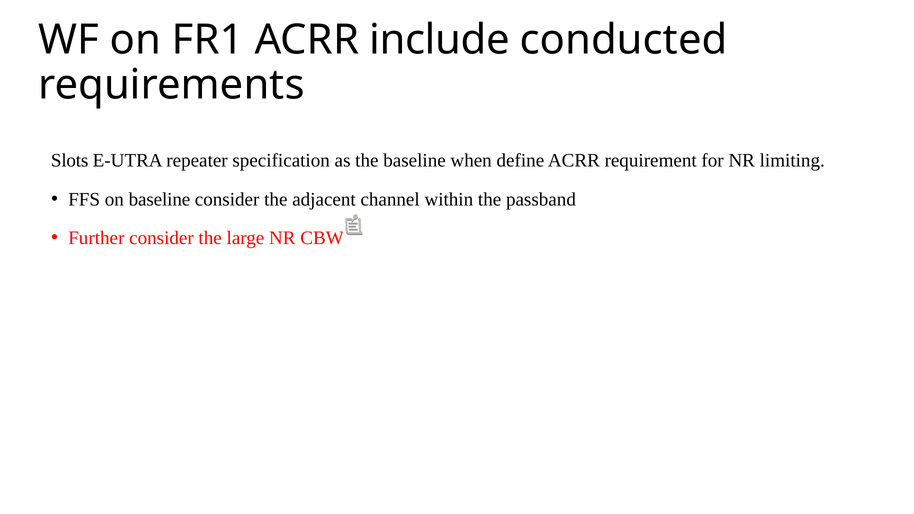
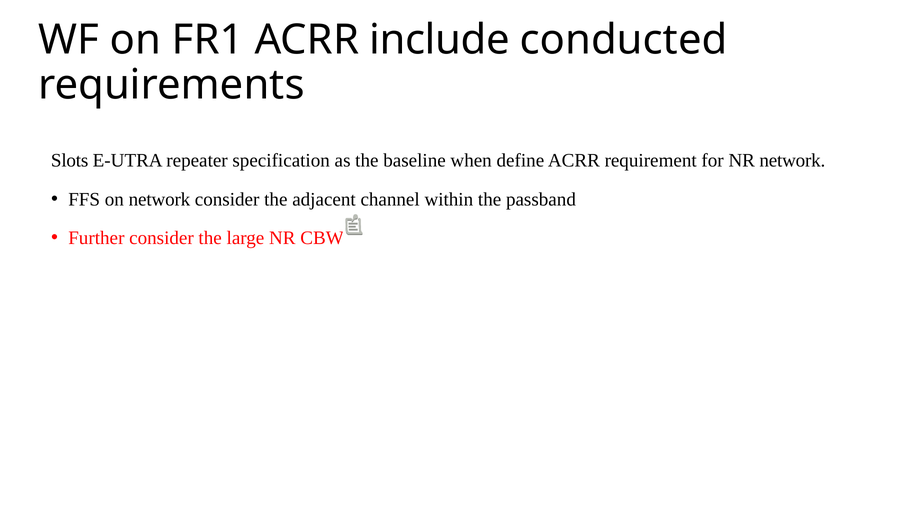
NR limiting: limiting -> network
on baseline: baseline -> network
